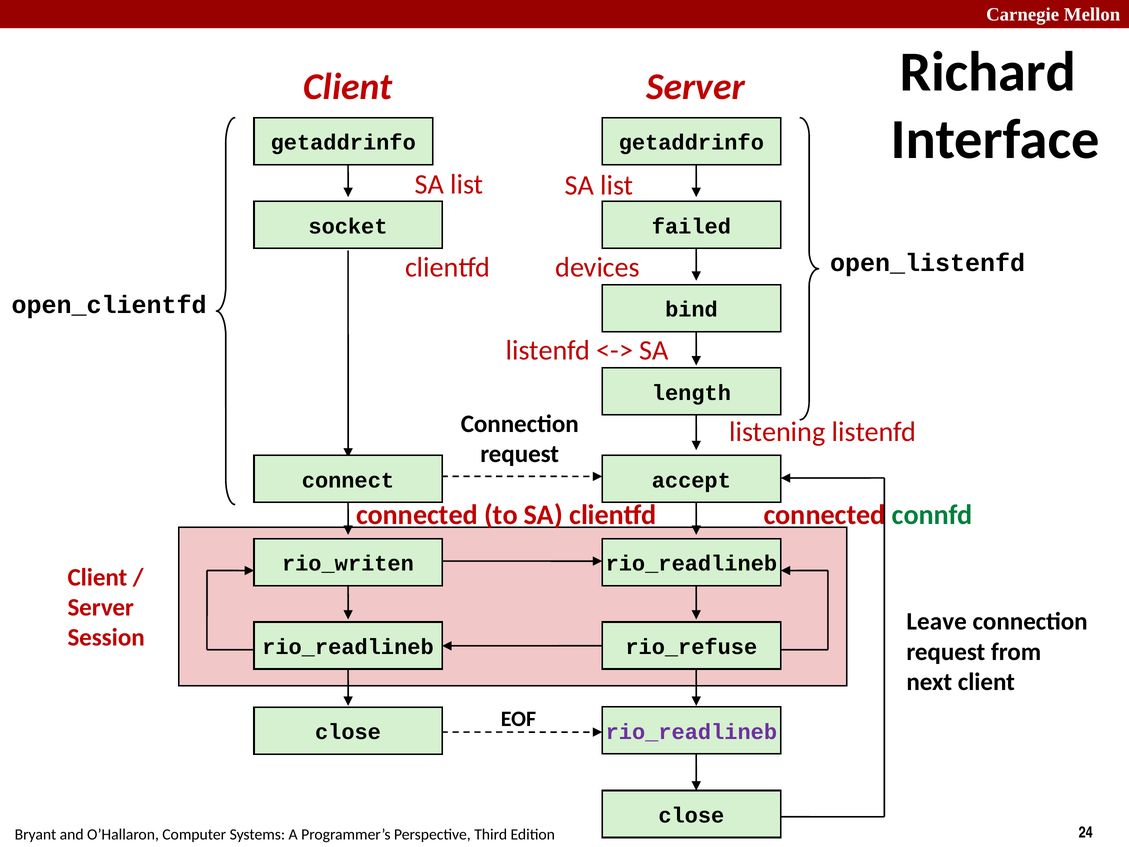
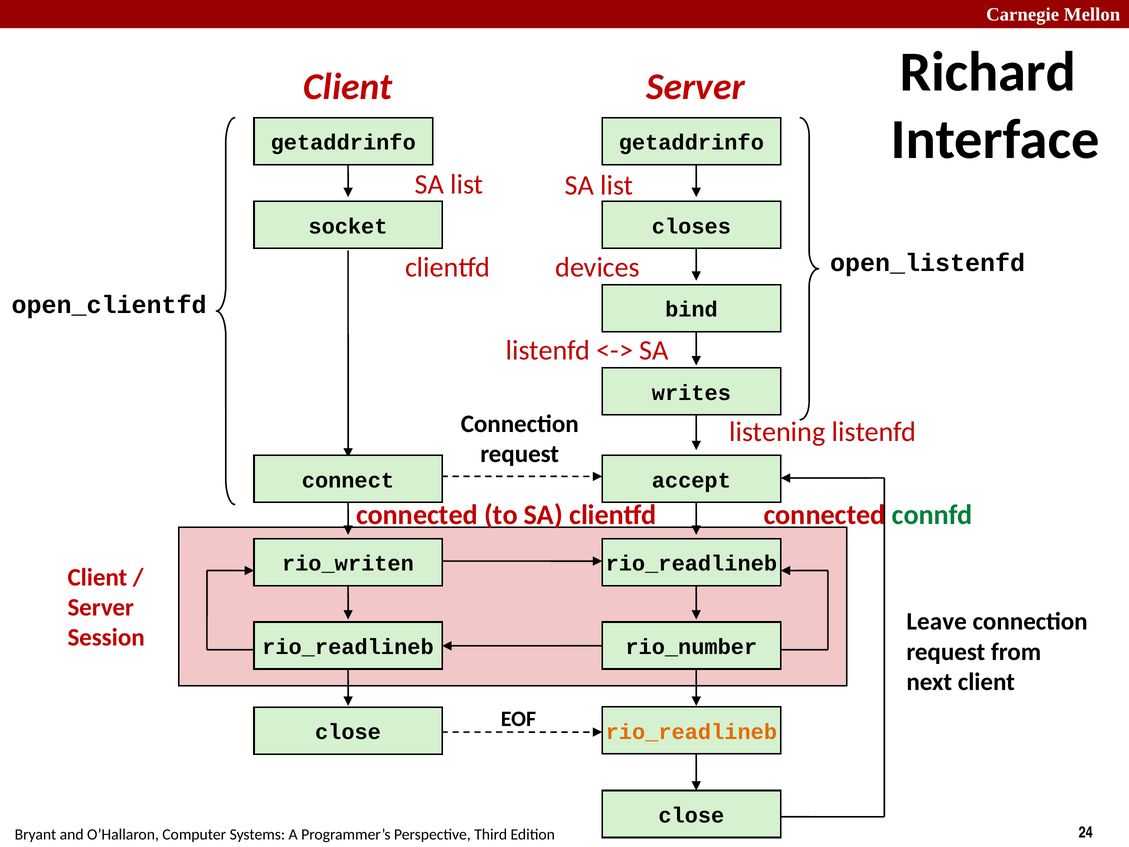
failed: failed -> closes
length: length -> writes
rio_refuse: rio_refuse -> rio_number
rio_readlineb at (691, 732) colour: purple -> orange
